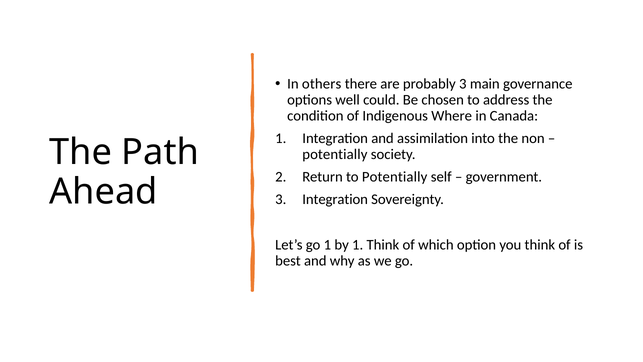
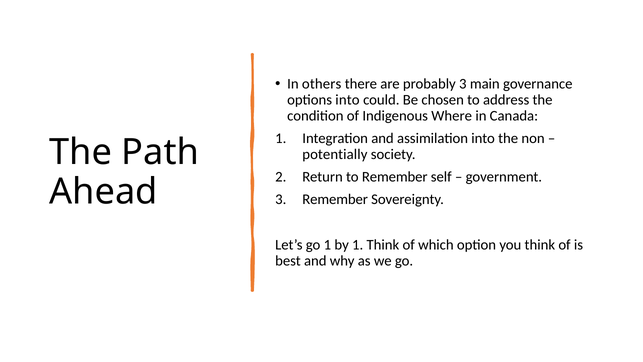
options well: well -> into
to Potentially: Potentially -> Remember
3 Integration: Integration -> Remember
